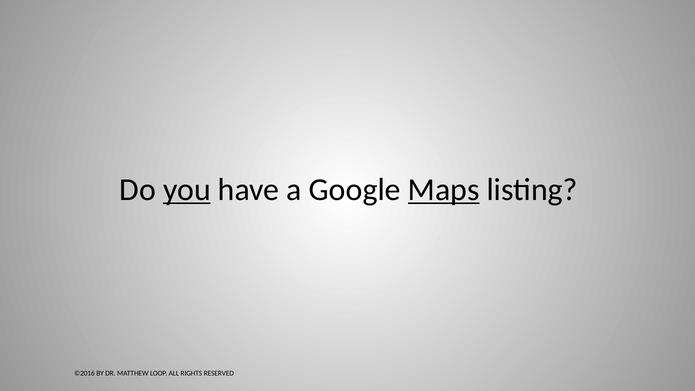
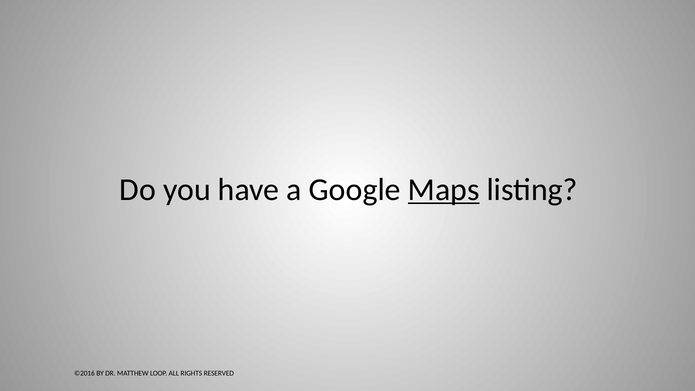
you underline: present -> none
